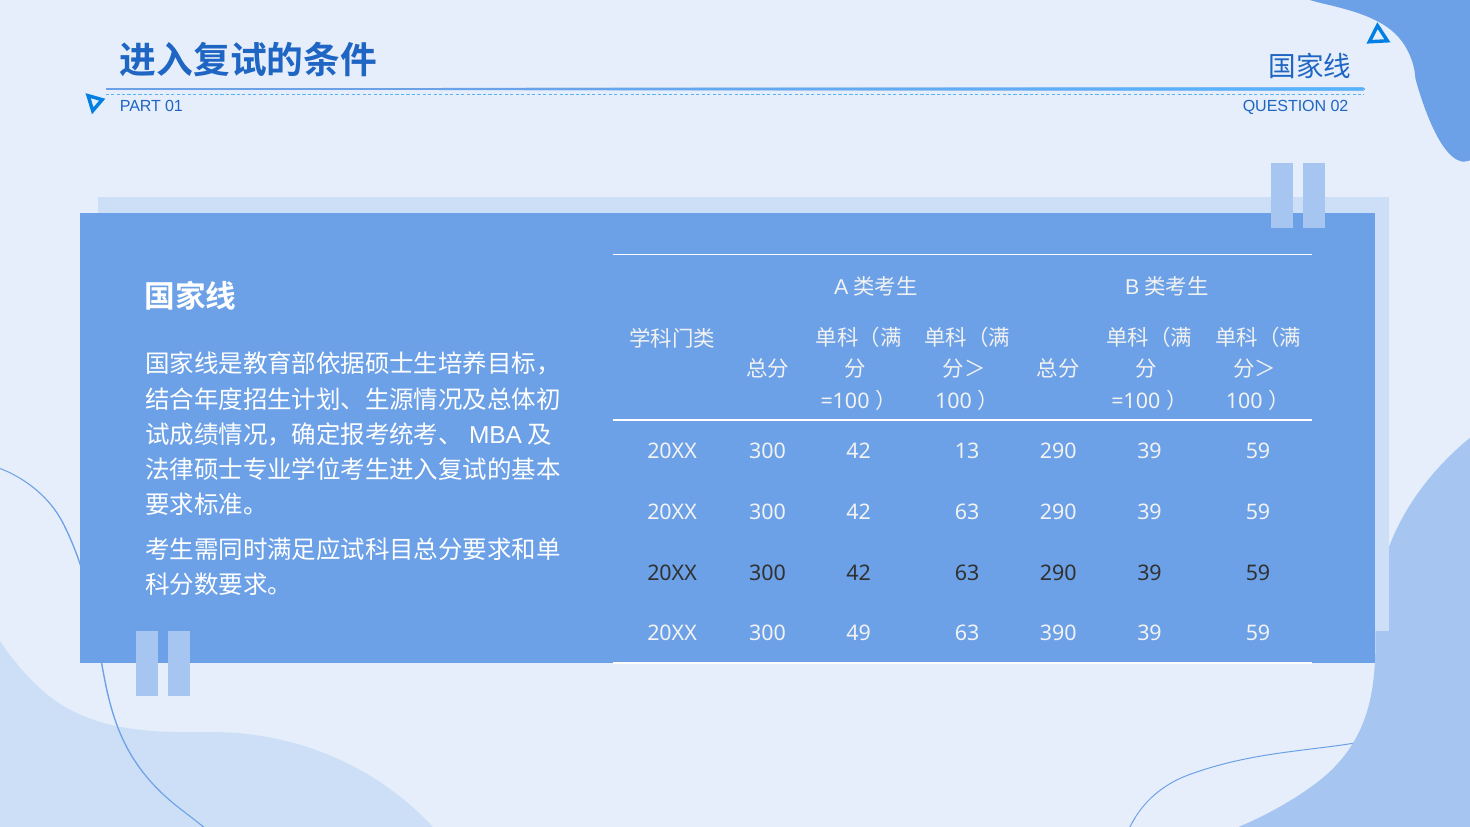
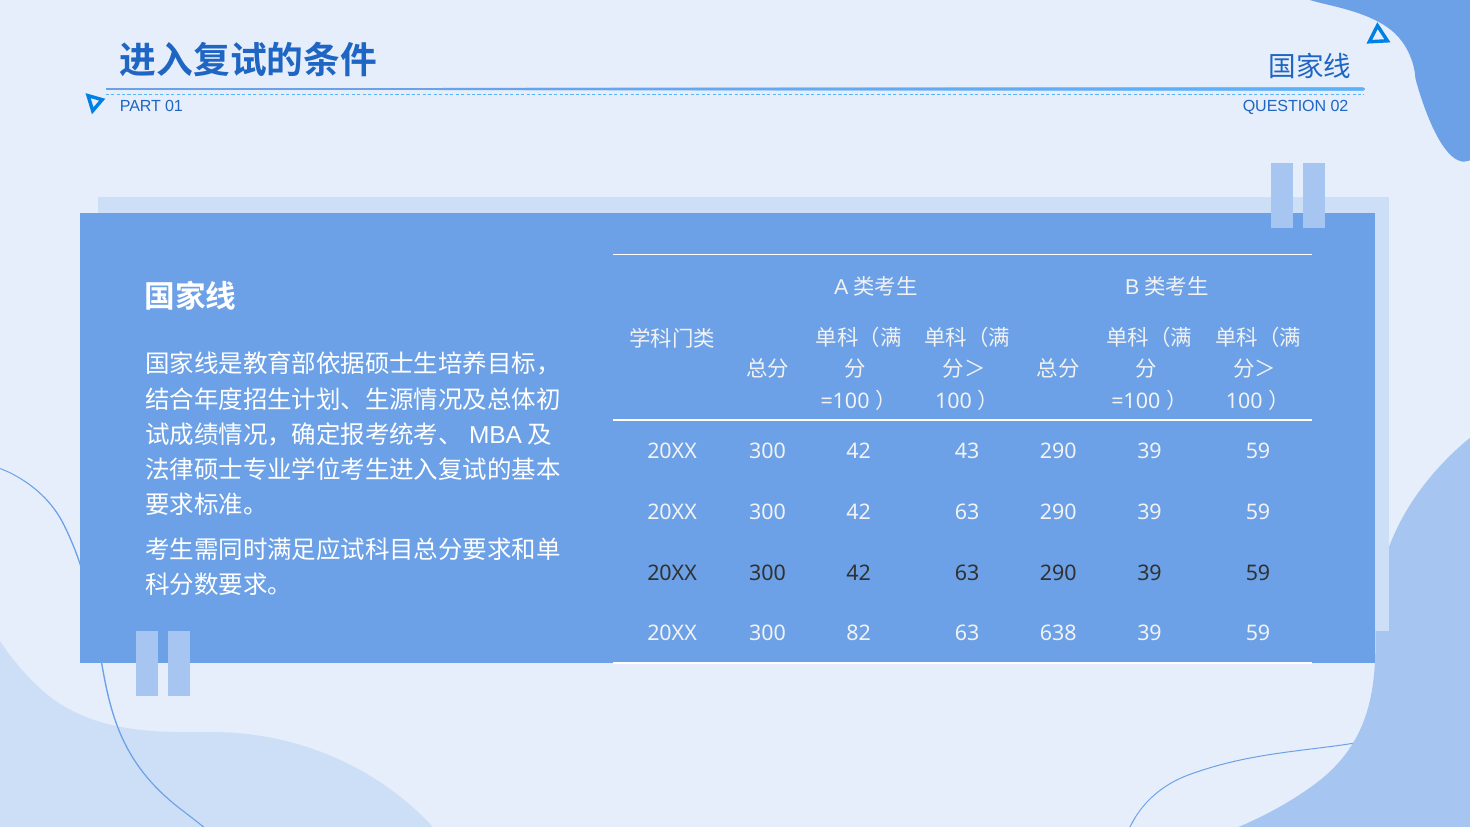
13: 13 -> 43
49: 49 -> 82
390: 390 -> 638
